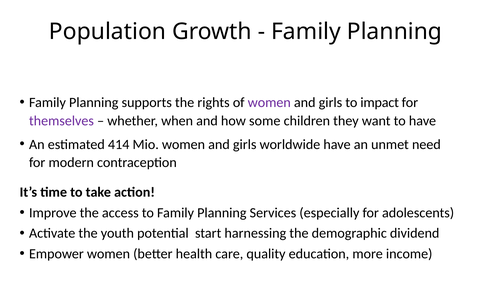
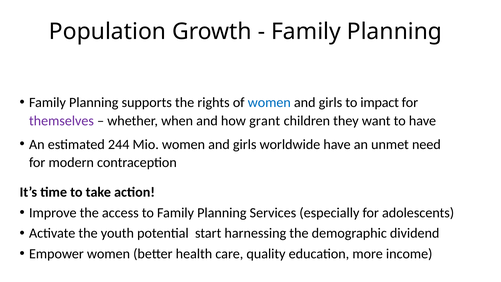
women at (269, 102) colour: purple -> blue
some: some -> grant
414: 414 -> 244
